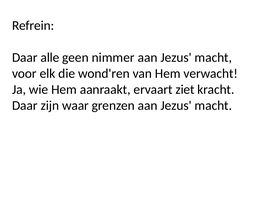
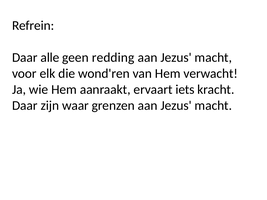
nimmer: nimmer -> redding
ziet: ziet -> iets
